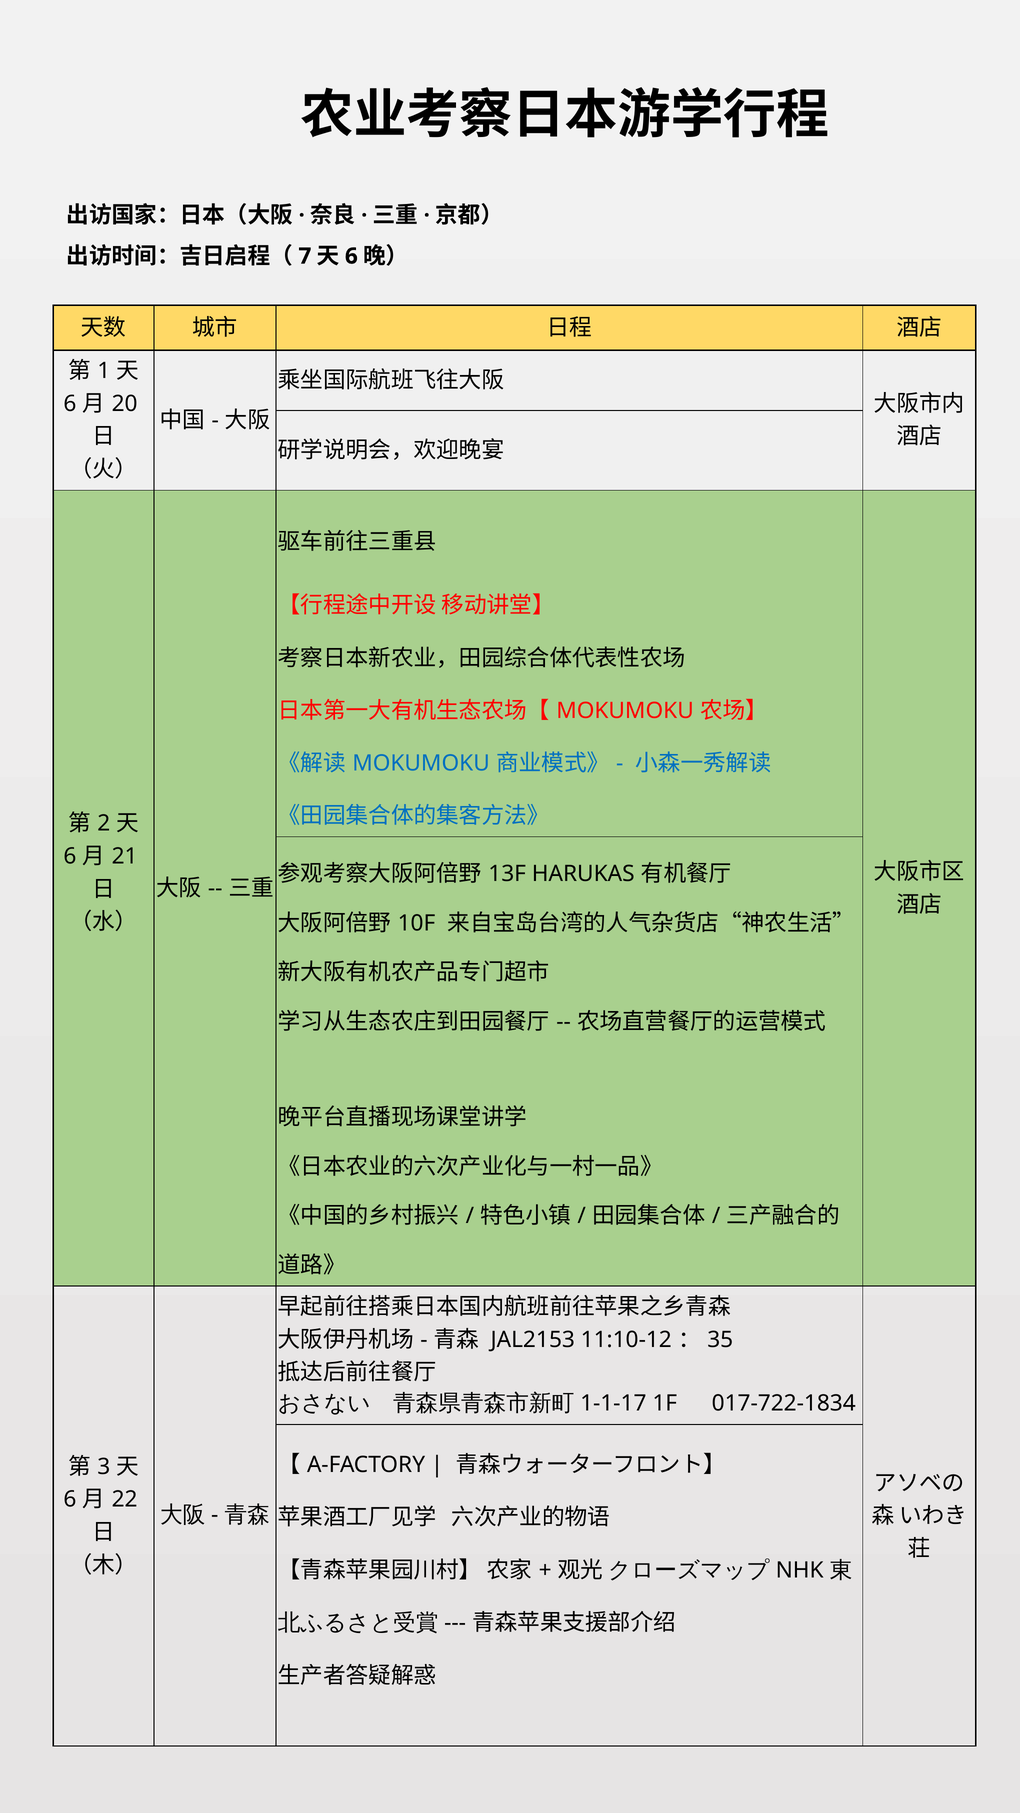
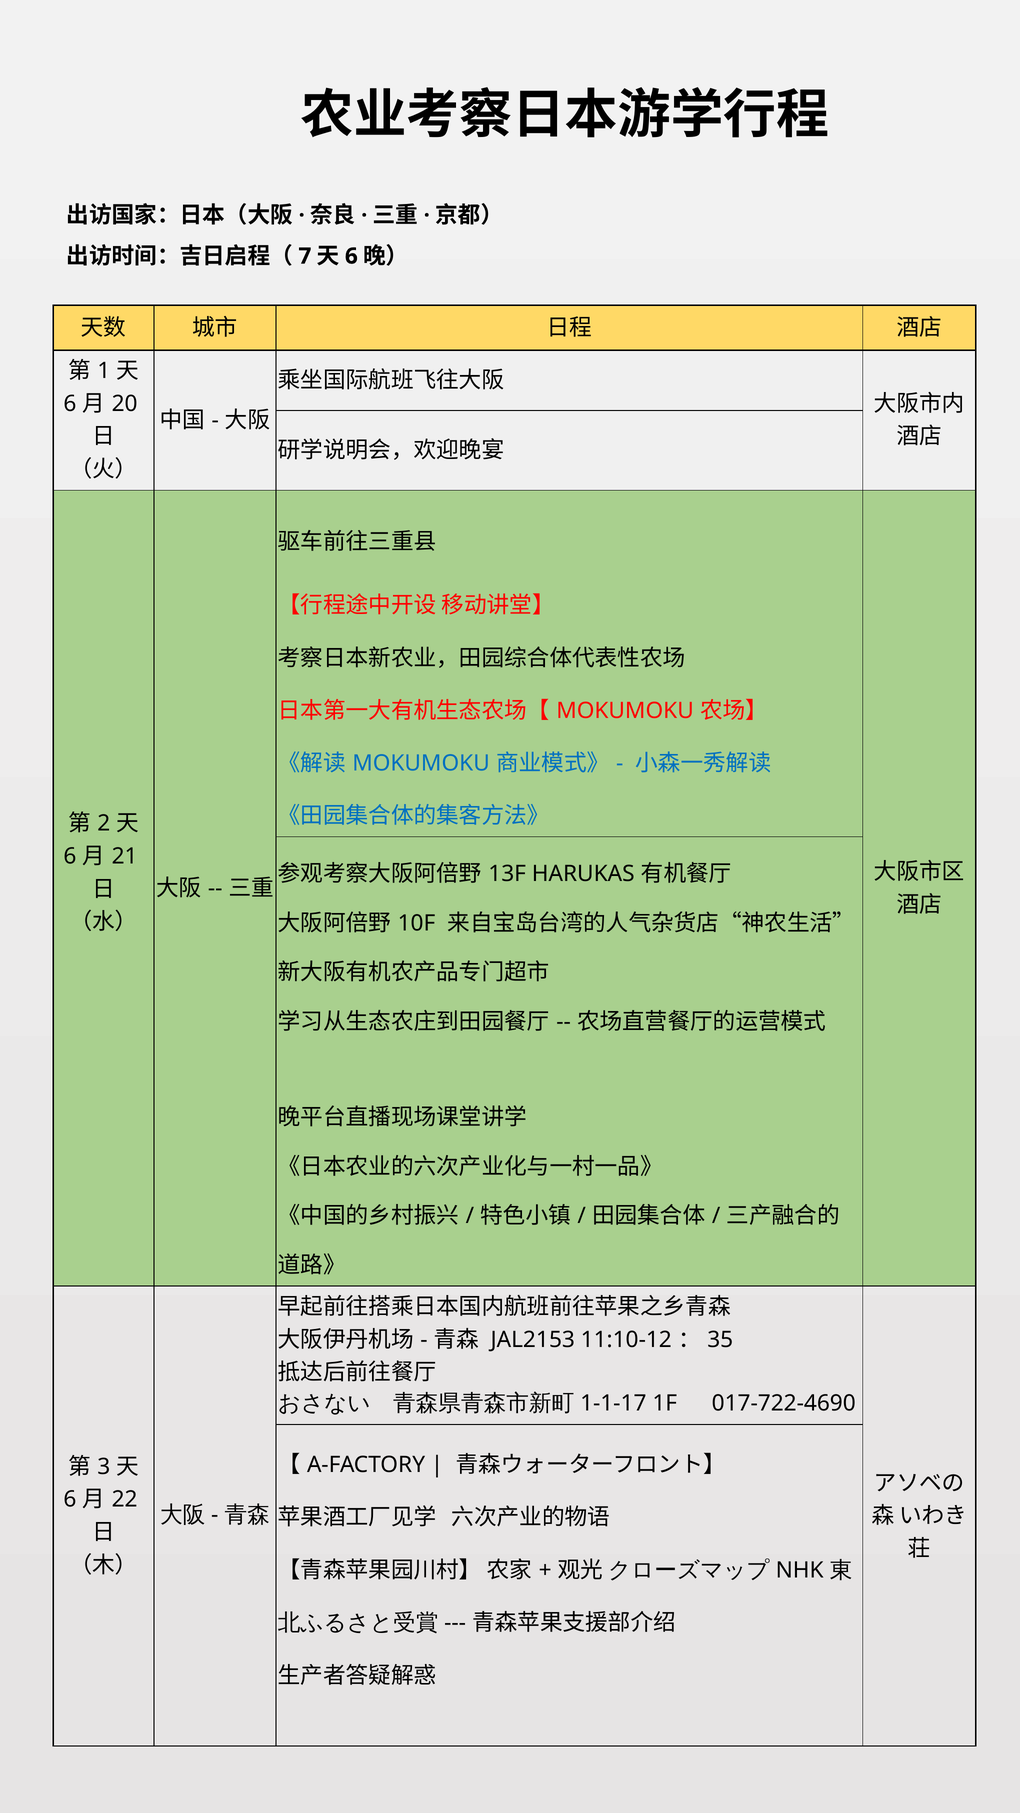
017-722-1834: 017-722-1834 -> 017-722-4690
